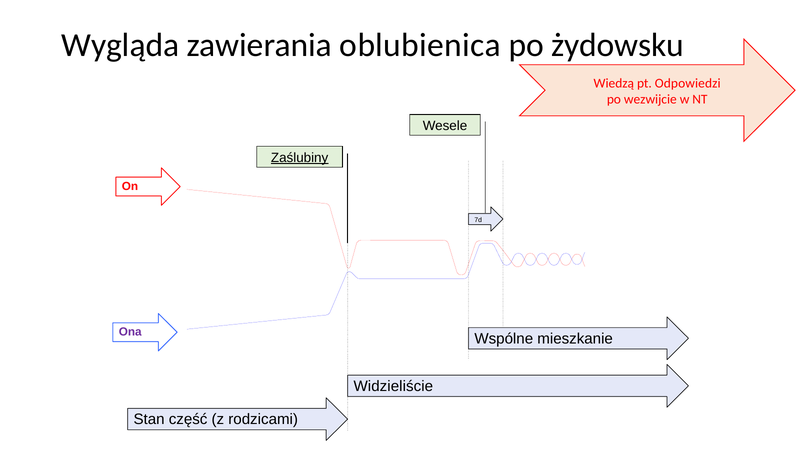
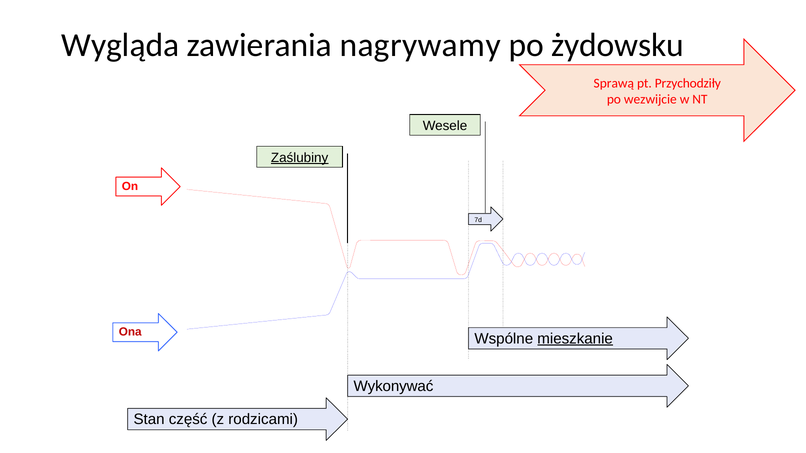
oblubienica: oblubienica -> nagrywamy
Wiedzą: Wiedzą -> Sprawą
Odpowiedzi: Odpowiedzi -> Przychodziły
Ona colour: purple -> red
mieszkanie underline: none -> present
Widzieliście: Widzieliście -> Wykonywać
